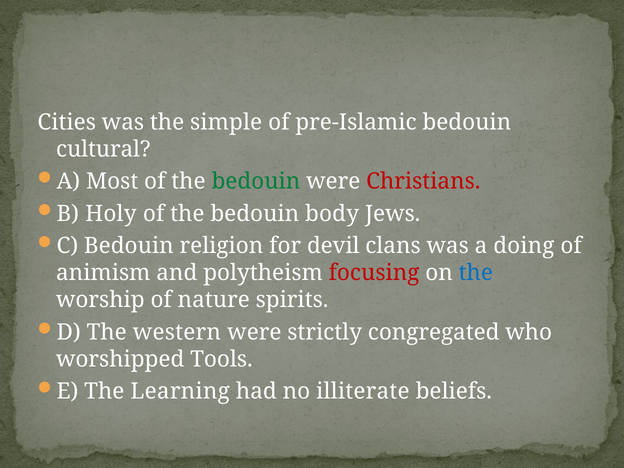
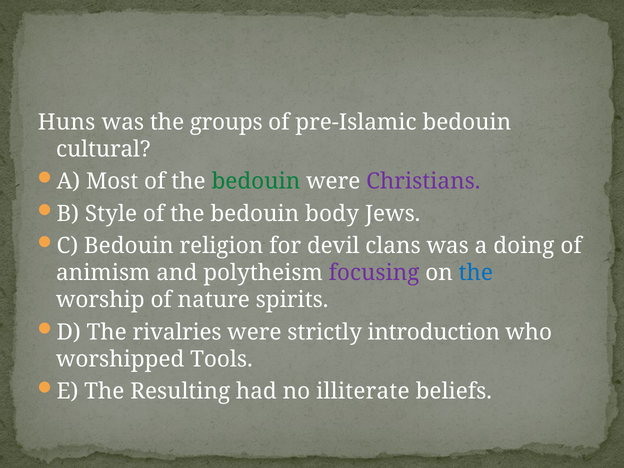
Cities: Cities -> Huns
simple: simple -> groups
Christians colour: red -> purple
Holy: Holy -> Style
focusing colour: red -> purple
western: western -> rivalries
congregated: congregated -> introduction
Learning: Learning -> Resulting
